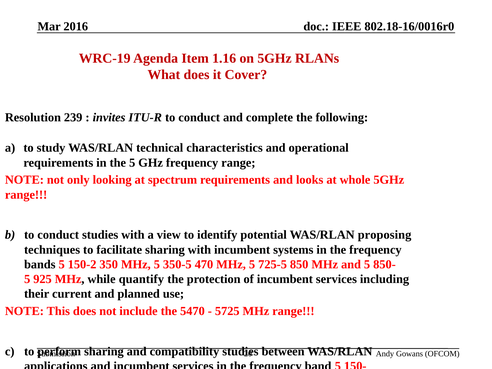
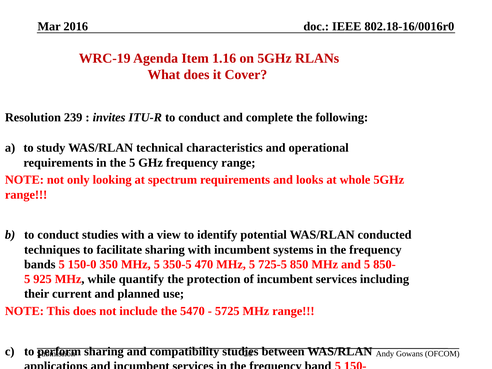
proposing: proposing -> conducted
150-2: 150-2 -> 150-0
